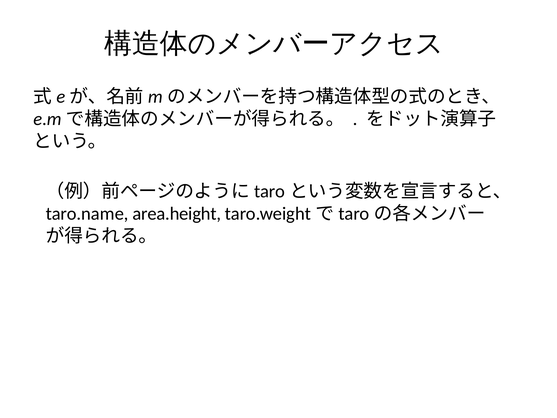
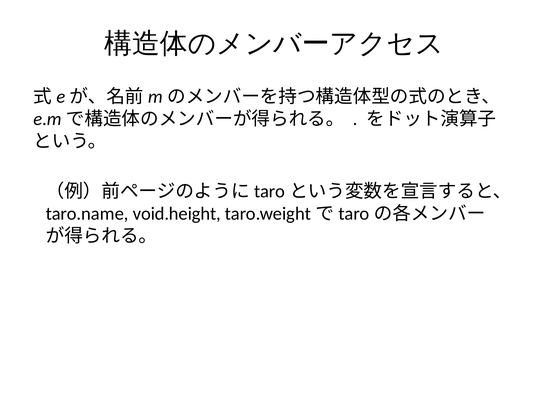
area.height: area.height -> void.height
